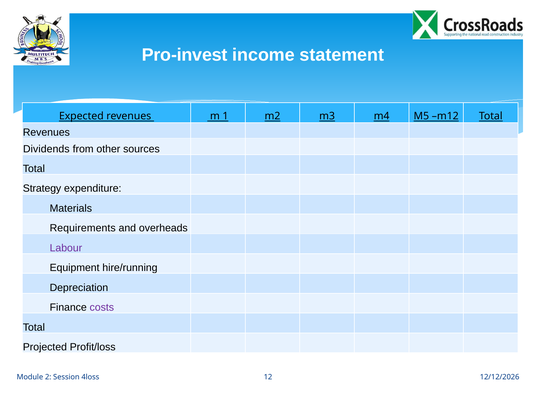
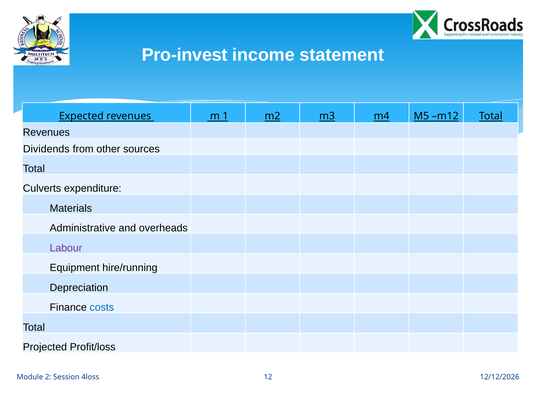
Strategy: Strategy -> Culverts
Requirements: Requirements -> Administrative
costs colour: purple -> blue
